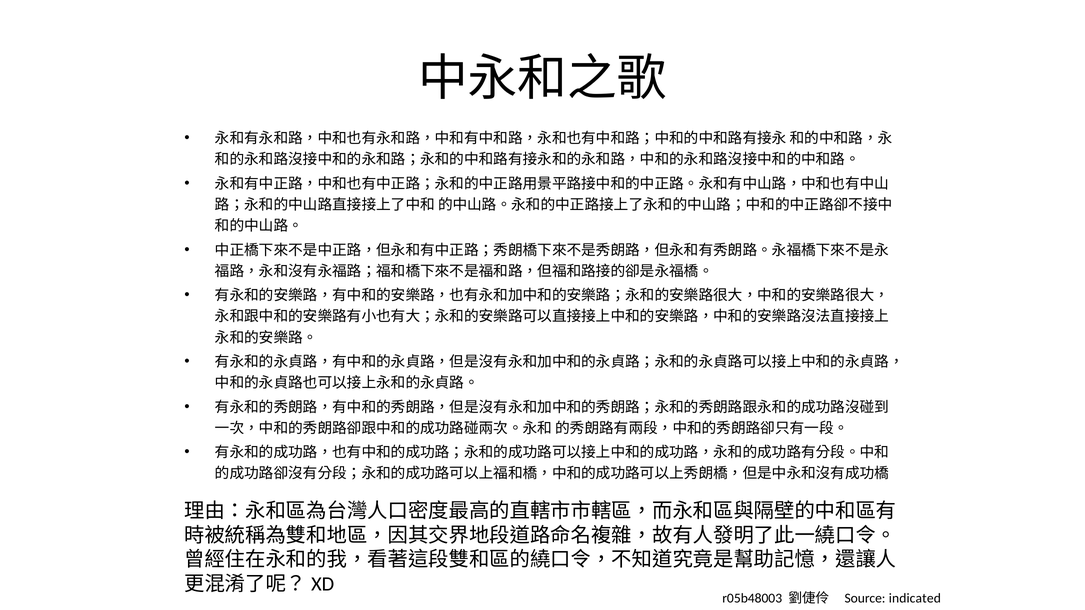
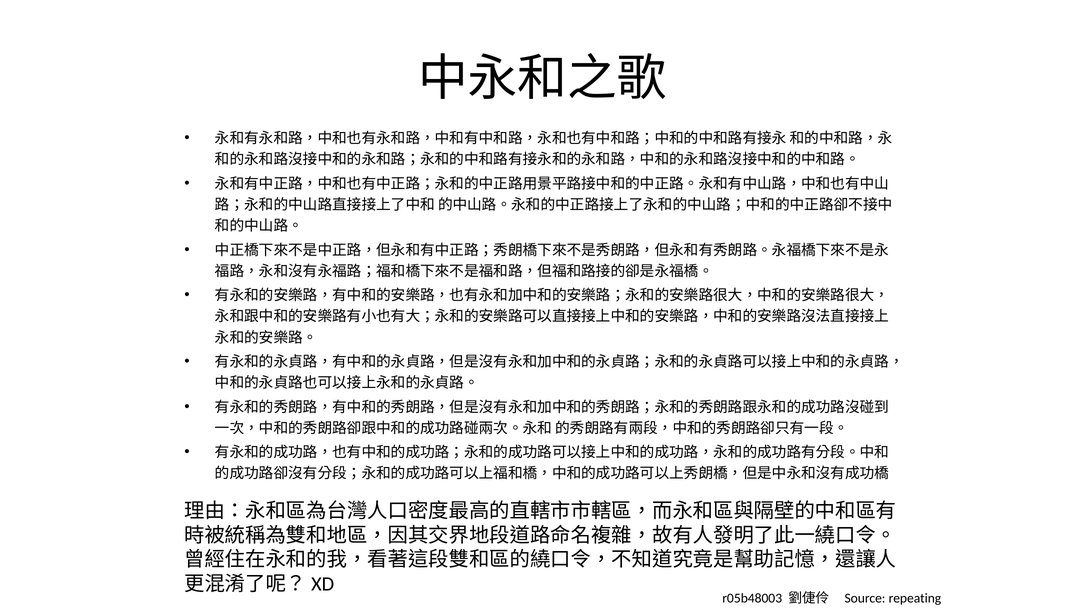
indicated: indicated -> repeating
